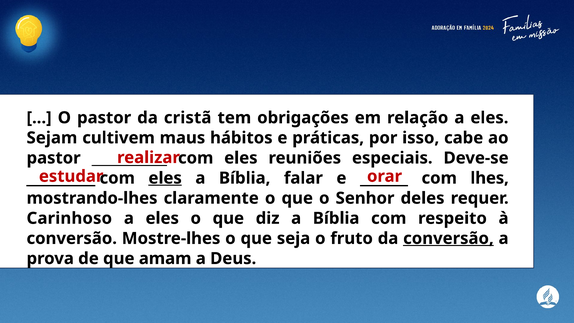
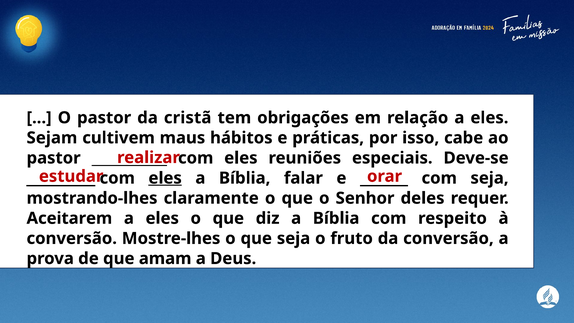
com lhes: lhes -> seja
Carinhoso: Carinhoso -> Aceitarem
conversão at (448, 238) underline: present -> none
